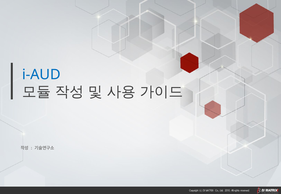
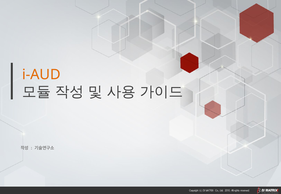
i-AUD colour: blue -> orange
